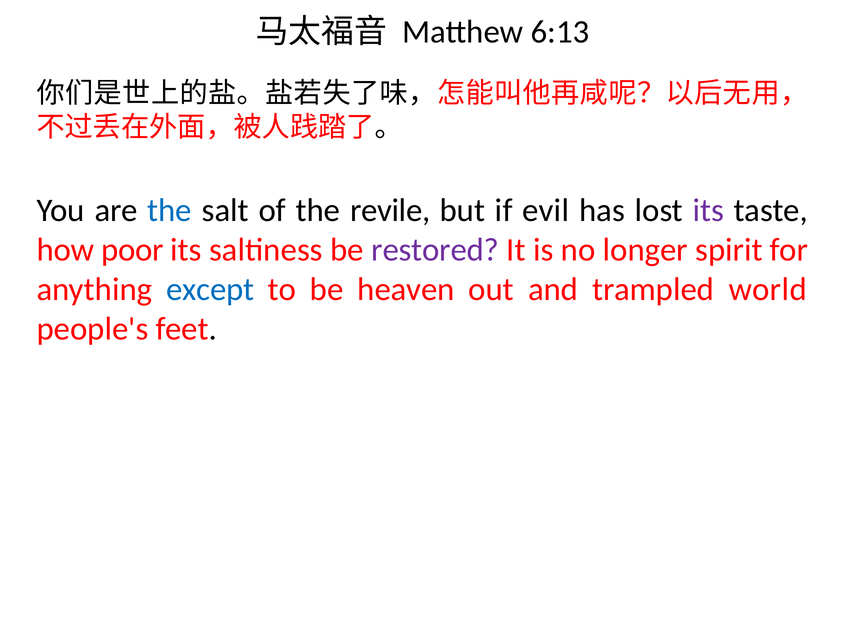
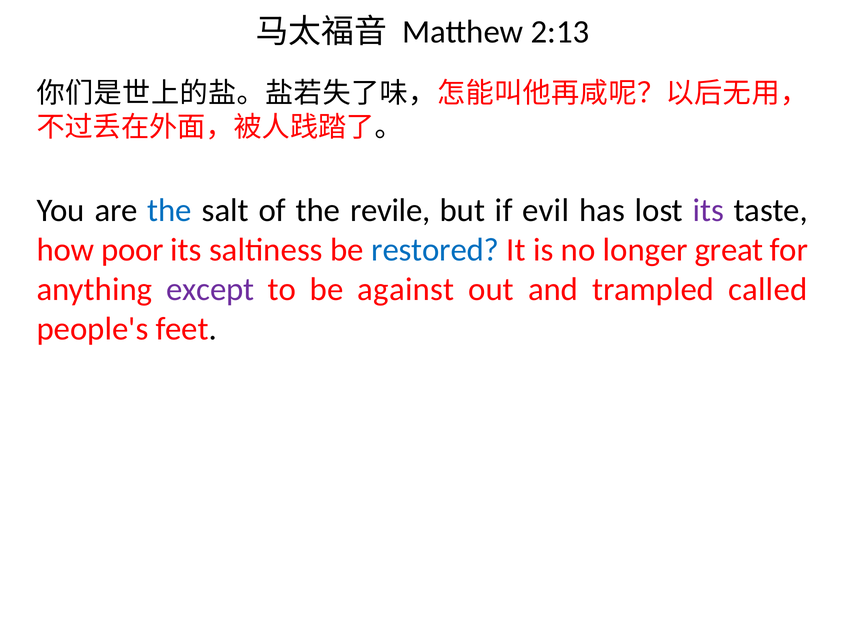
6:13: 6:13 -> 2:13
restored colour: purple -> blue
spirit: spirit -> great
except colour: blue -> purple
heaven: heaven -> against
world: world -> called
